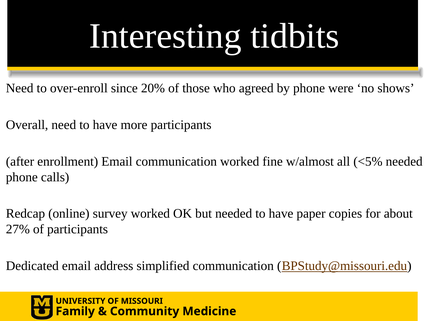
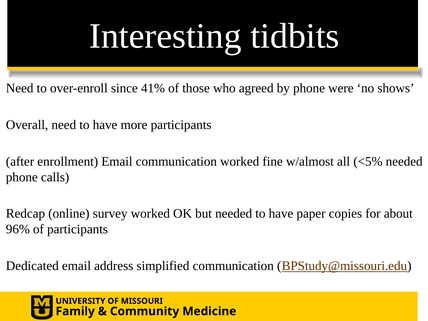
20%: 20% -> 41%
27%: 27% -> 96%
